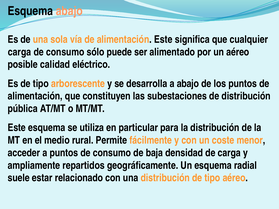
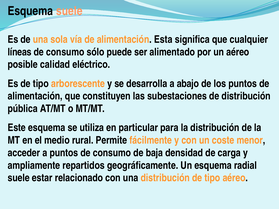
Esquema abajo: abajo -> suele
alimentación Este: Este -> Esta
carga at (19, 52): carga -> líneas
